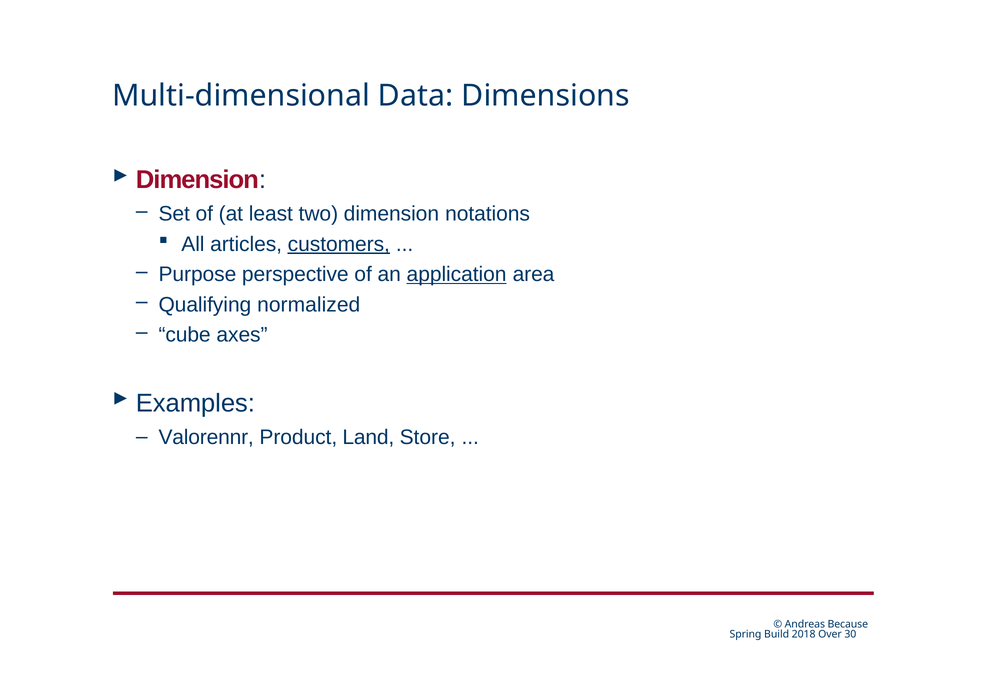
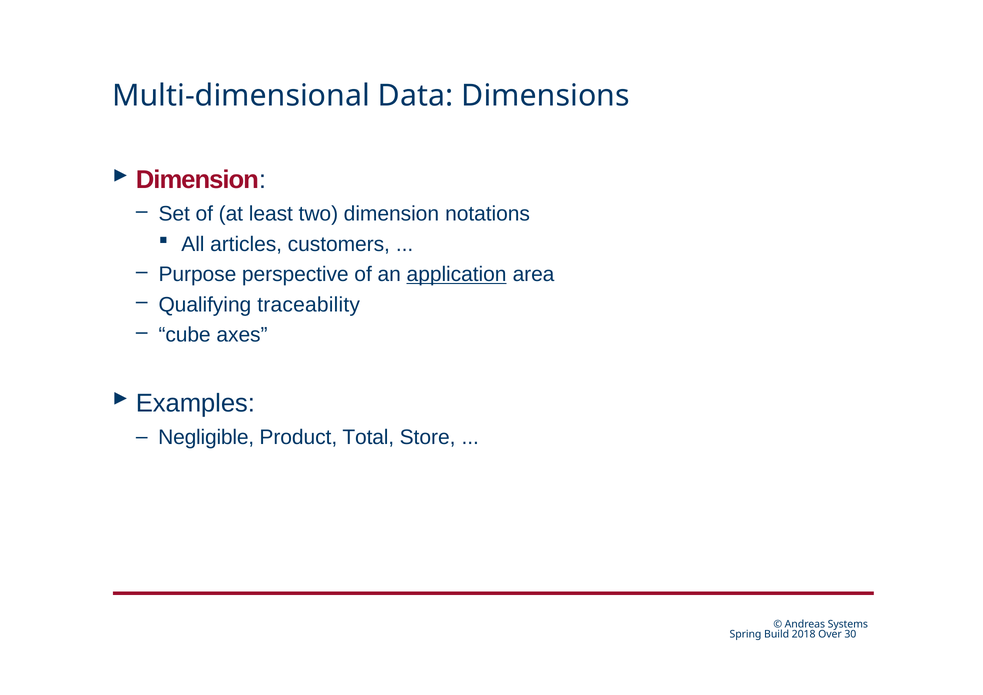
customers underline: present -> none
normalized: normalized -> traceability
Valorennr: Valorennr -> Negligible
Land: Land -> Total
Because: Because -> Systems
